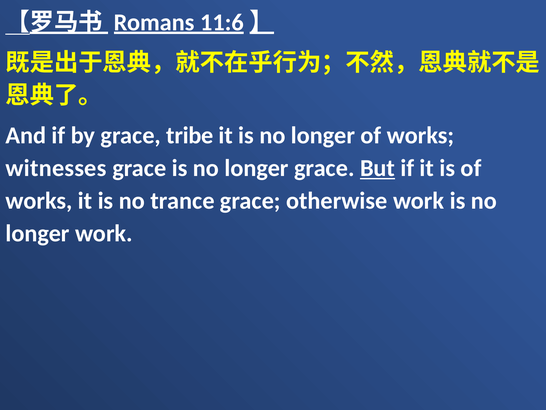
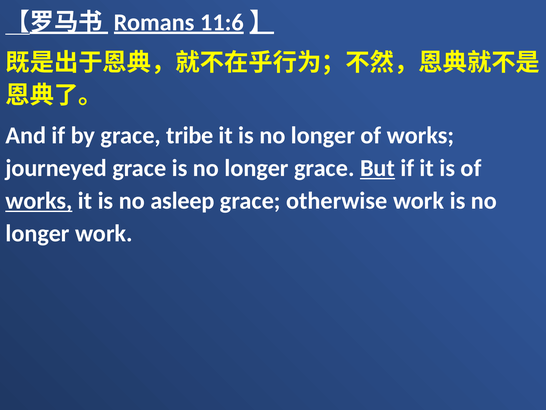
witnesses: witnesses -> journeyed
works at (39, 201) underline: none -> present
trance: trance -> asleep
